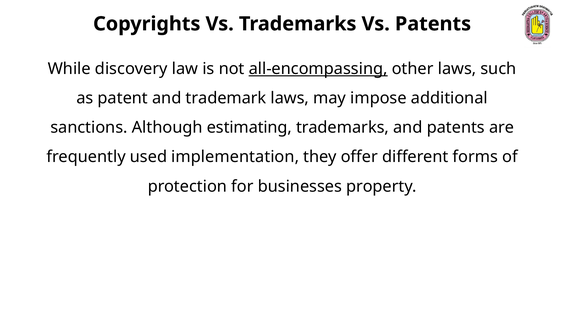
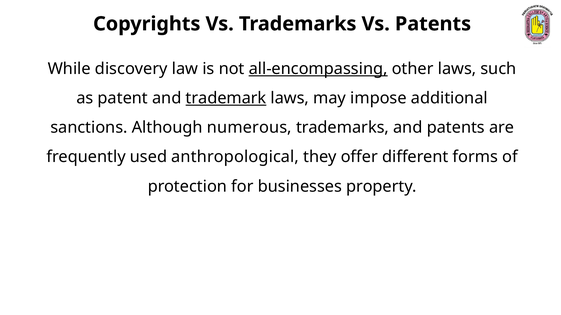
trademark underline: none -> present
estimating: estimating -> numerous
implementation: implementation -> anthropological
